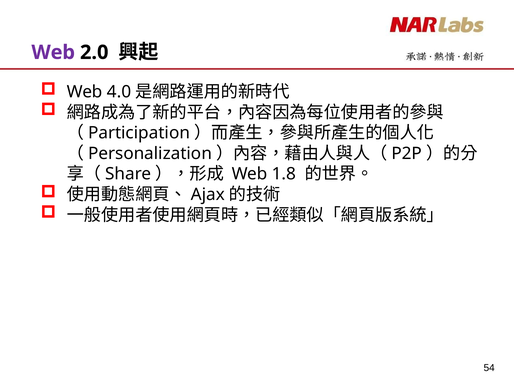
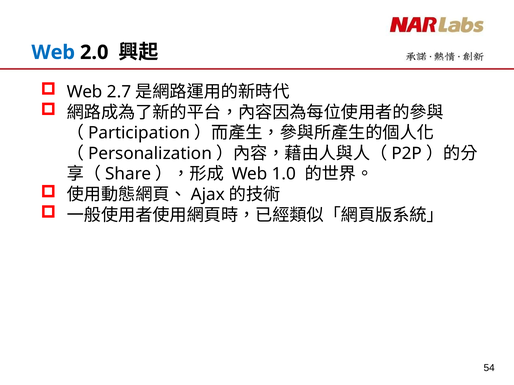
Web at (53, 52) colour: purple -> blue
4.0: 4.0 -> 2.7
1.8: 1.8 -> 1.0
